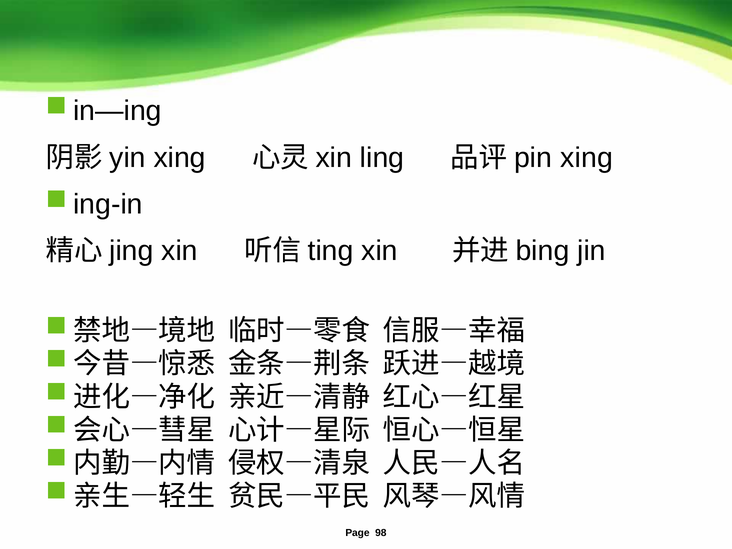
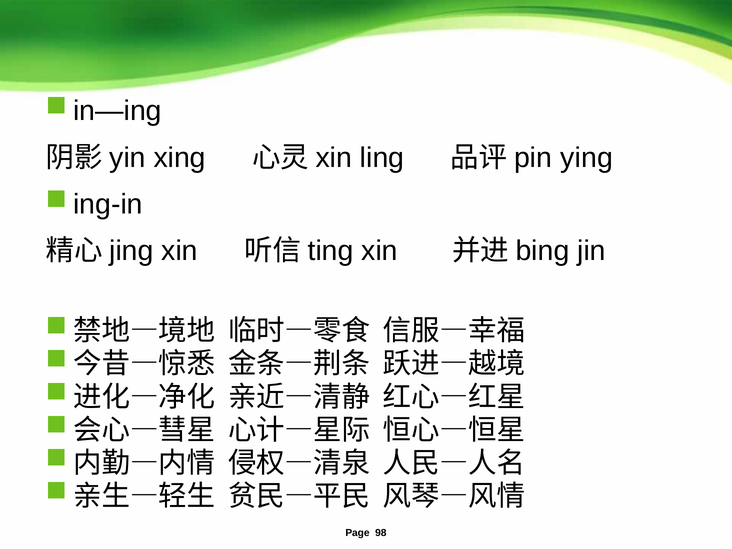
xing at (587, 158): xing -> ying
